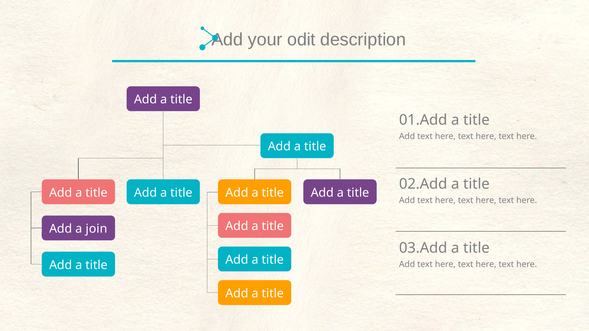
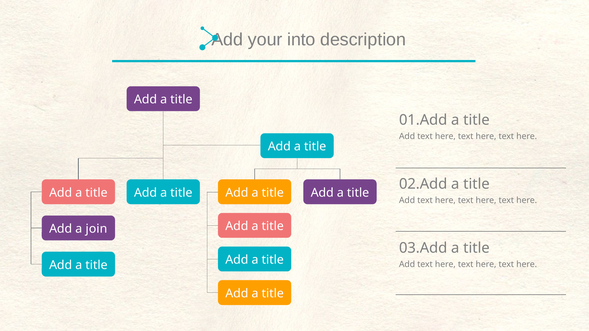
odit: odit -> into
